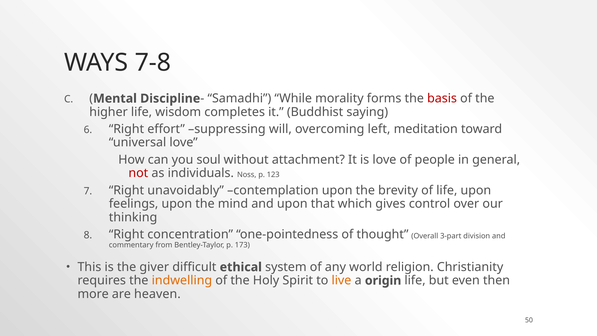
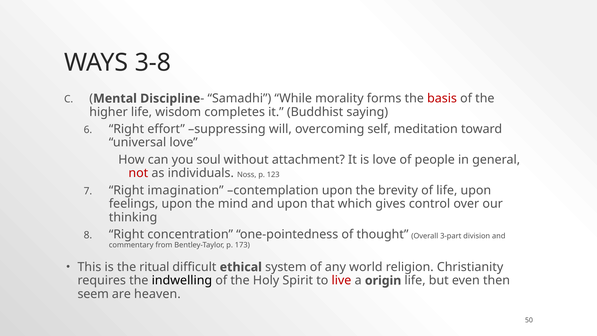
7-8: 7-8 -> 3-8
left: left -> self
unavoidably: unavoidably -> imagination
giver: giver -> ritual
indwelling colour: orange -> black
live colour: orange -> red
more: more -> seem
